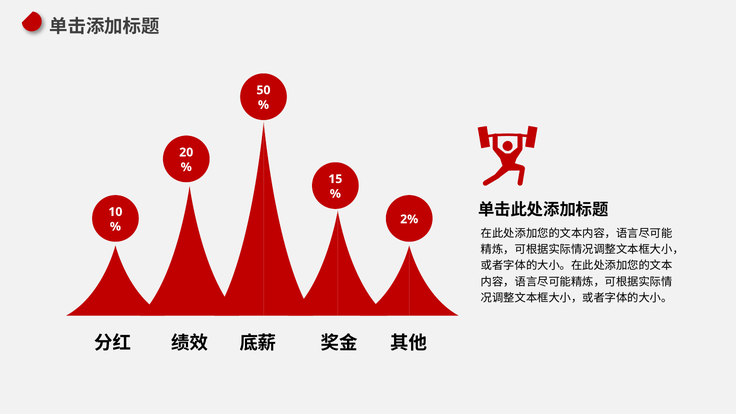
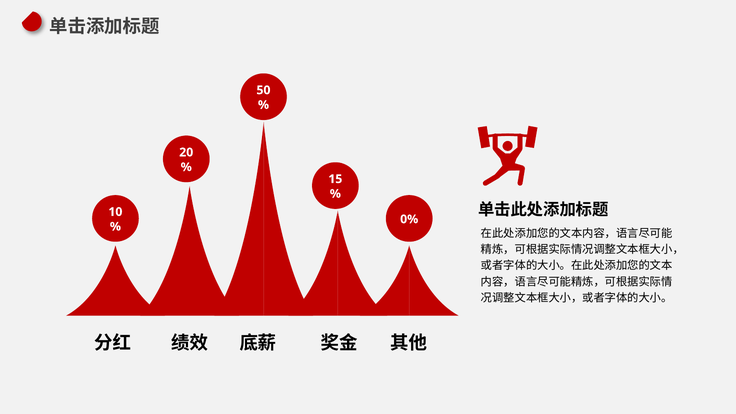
2%: 2% -> 0%
